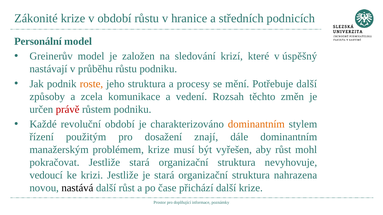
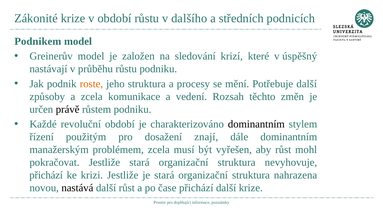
hranice: hranice -> dalšího
Personální: Personální -> Podnikem
právě colour: red -> black
dominantním at (256, 124) colour: orange -> black
problémem krize: krize -> zcela
vedoucí at (46, 175): vedoucí -> přichází
